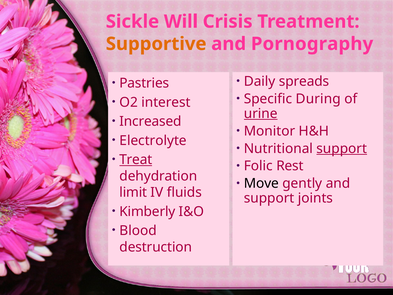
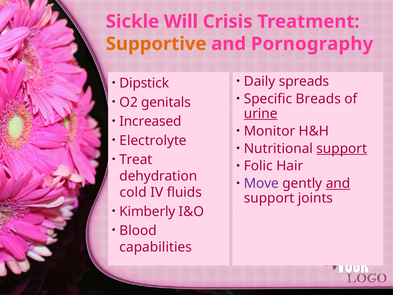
Pastries: Pastries -> Dipstick
During: During -> Breads
interest: interest -> genitals
Treat underline: present -> none
Rest: Rest -> Hair
Move colour: black -> purple
and at (338, 183) underline: none -> present
limit: limit -> cold
destruction: destruction -> capabilities
